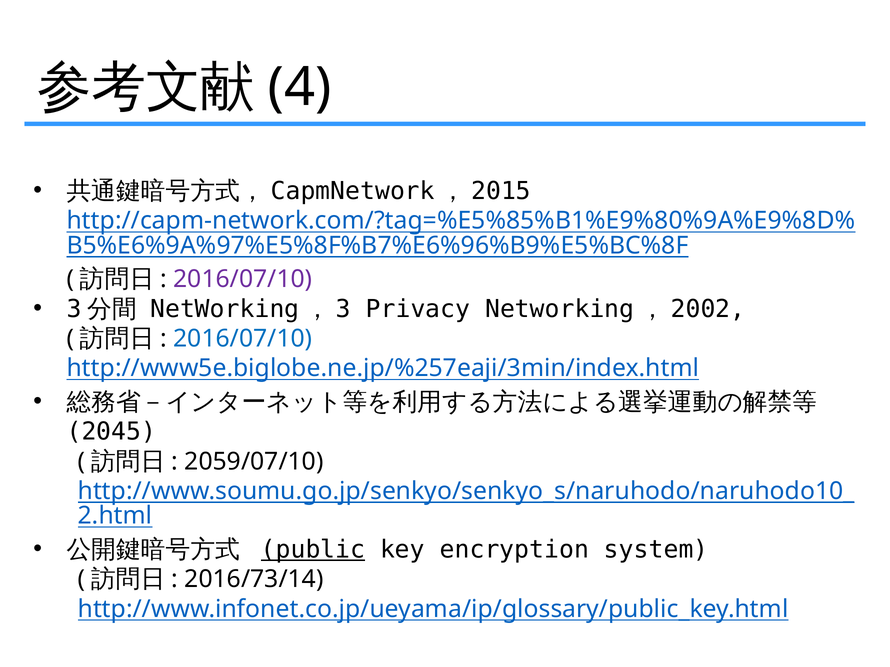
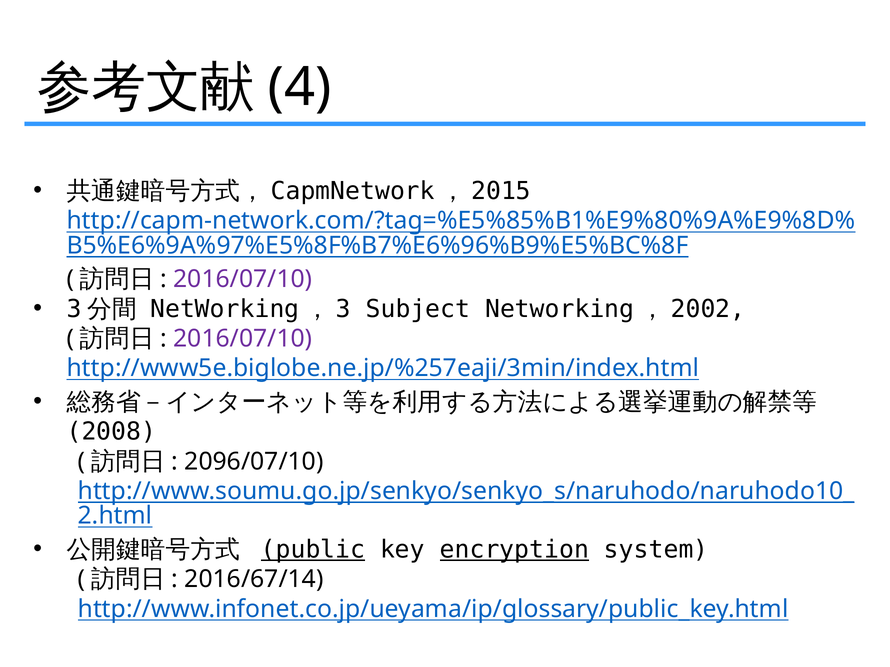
Privacy: Privacy -> Subject
2016/07/10 at (243, 339) colour: blue -> purple
2045: 2045 -> 2008
2059/07/10: 2059/07/10 -> 2096/07/10
encryption underline: none -> present
2016/73/14: 2016/73/14 -> 2016/67/14
